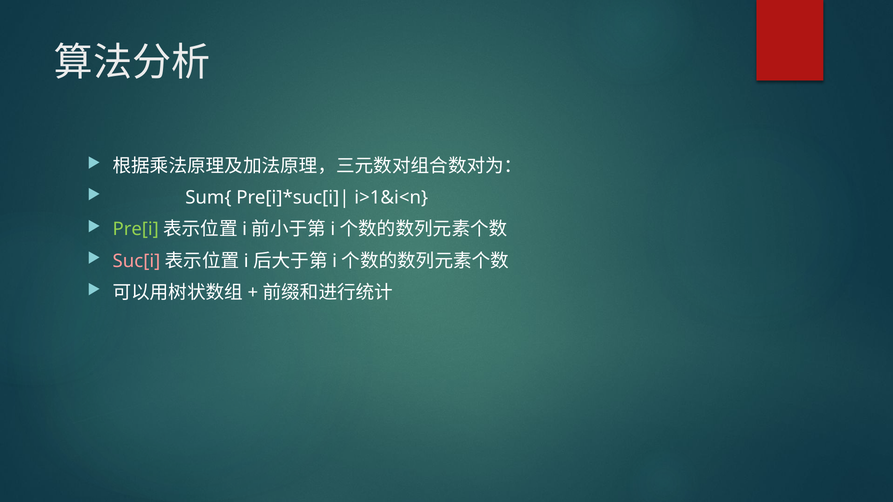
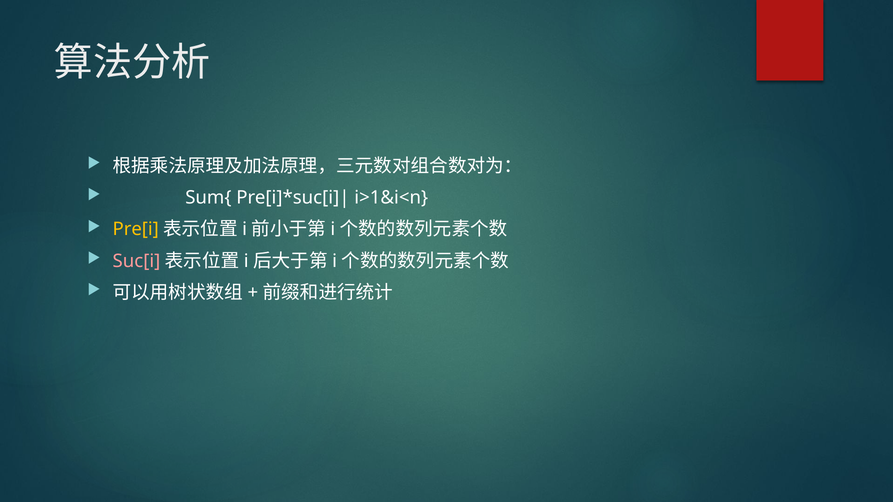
Pre[i colour: light green -> yellow
